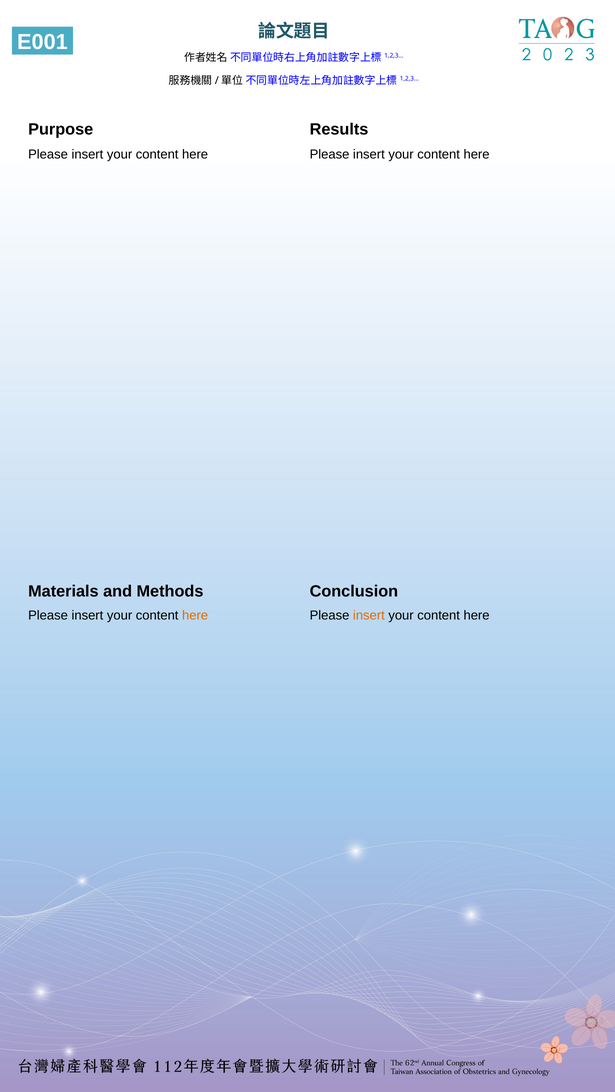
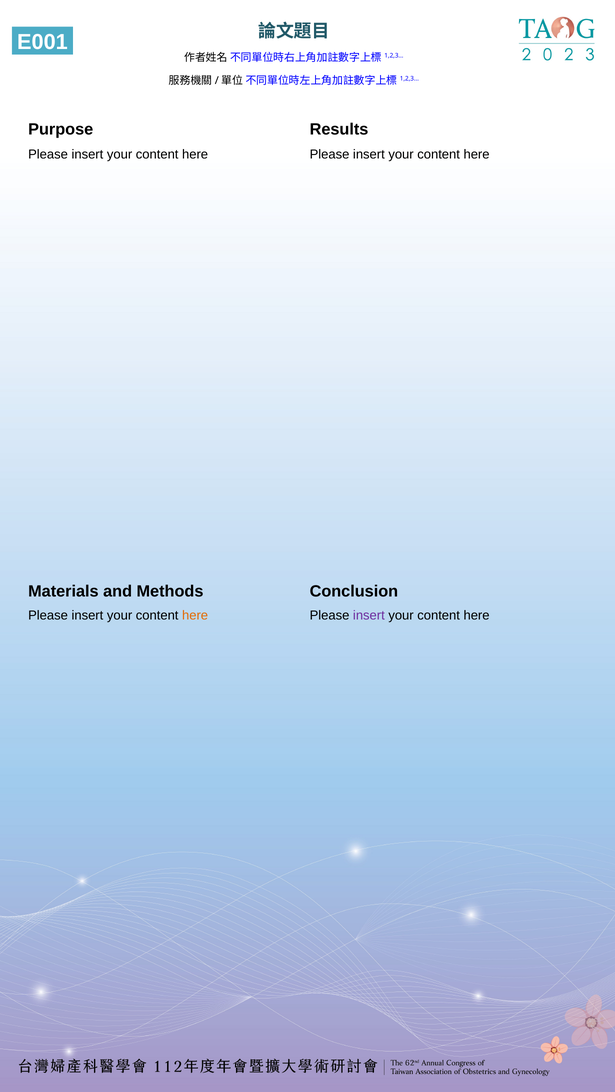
insert at (369, 615) colour: orange -> purple
